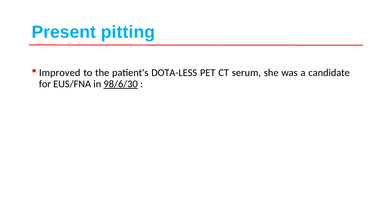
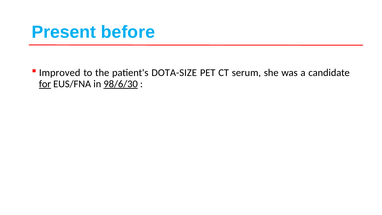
pitting: pitting -> before
DOTA-LESS: DOTA-LESS -> DOTA-SIZE
for underline: none -> present
